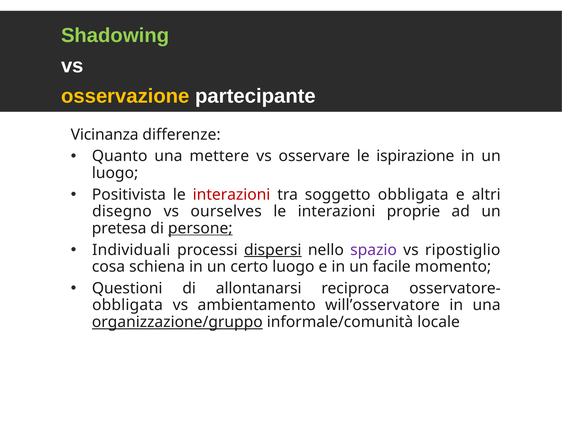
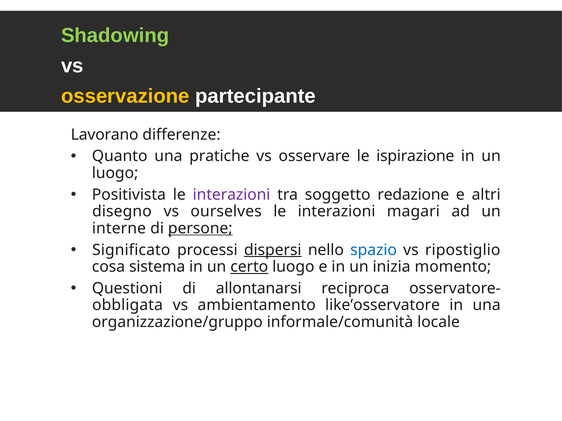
Vicinanza: Vicinanza -> Lavorano
mettere: mettere -> pratiche
interazioni at (232, 195) colour: red -> purple
soggetto obbligata: obbligata -> redazione
proprie: proprie -> magari
pretesa: pretesa -> interne
Individuali: Individuali -> Significato
spazio colour: purple -> blue
schiena: schiena -> sistema
certo underline: none -> present
facile: facile -> inizia
will’osservatore: will’osservatore -> like’osservatore
organizzazione/gruppo underline: present -> none
